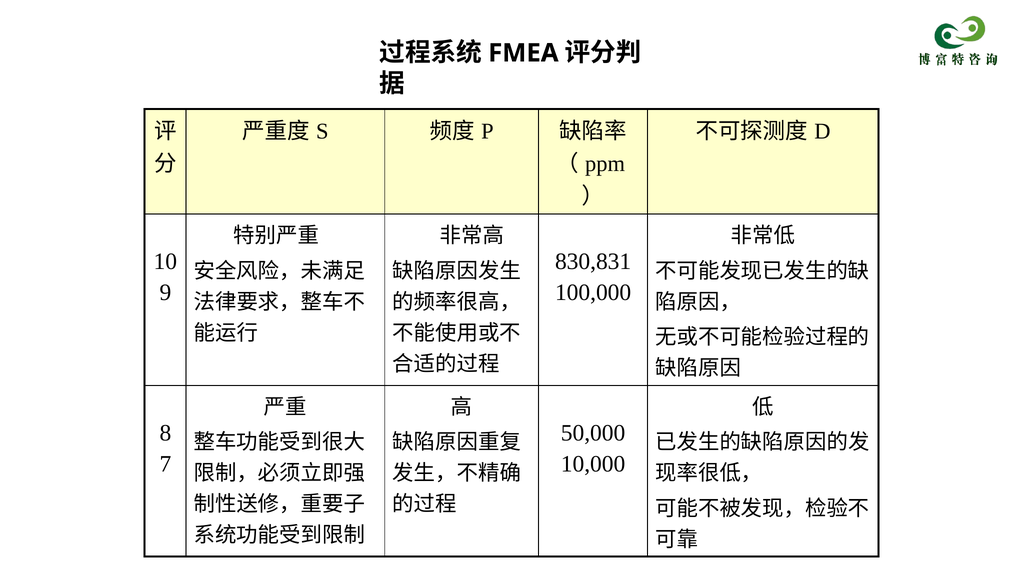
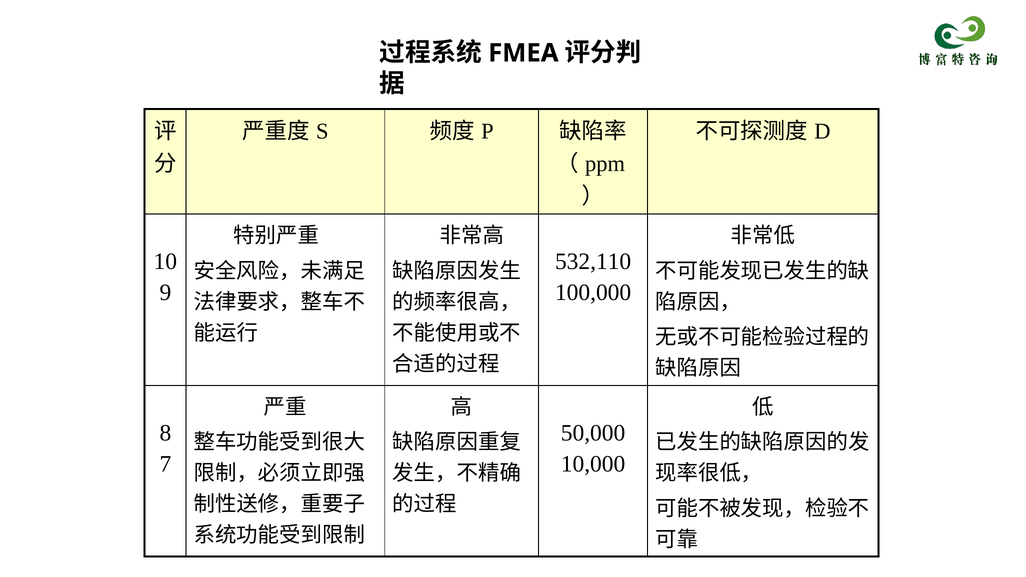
830,831: 830,831 -> 532,110
